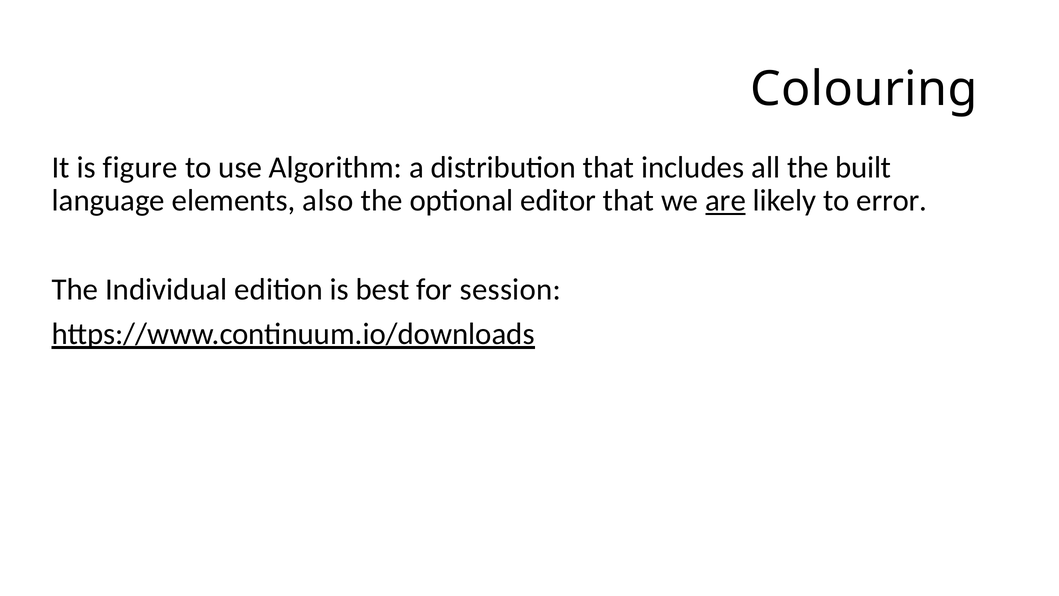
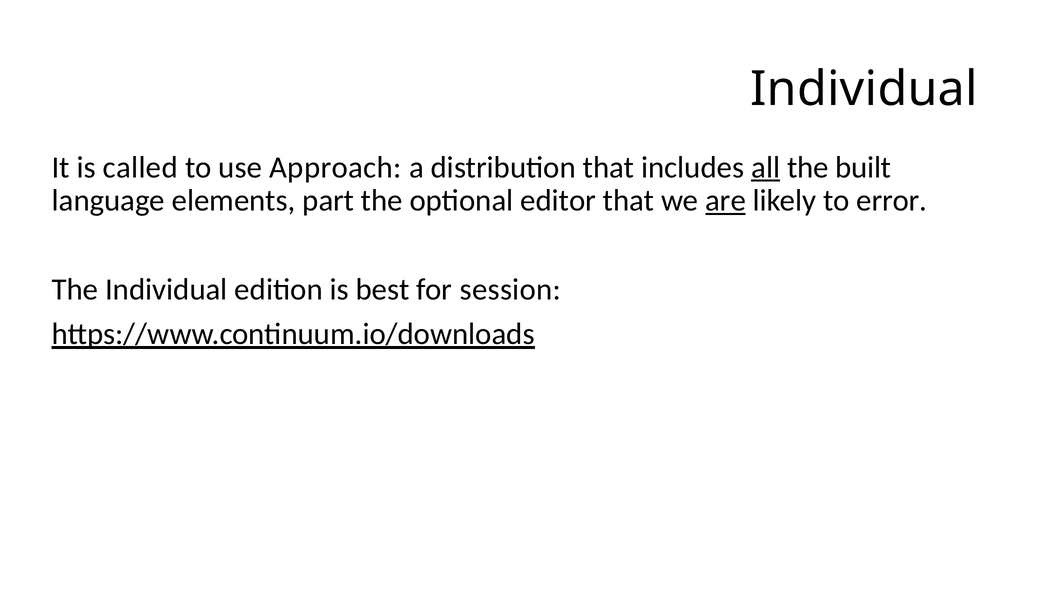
Colouring at (864, 89): Colouring -> Individual
figure: figure -> called
Algorithm: Algorithm -> Approach
all underline: none -> present
also: also -> part
